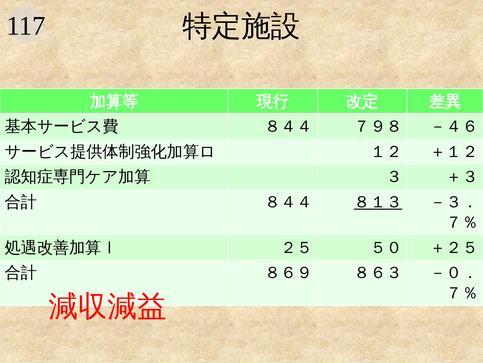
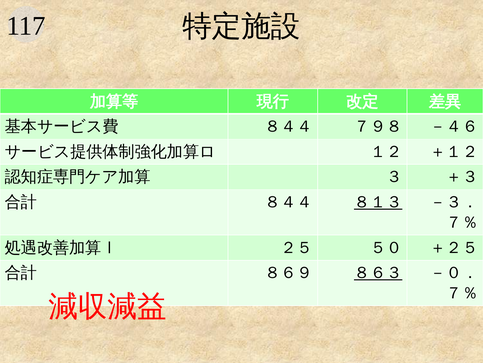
８６３ underline: none -> present
